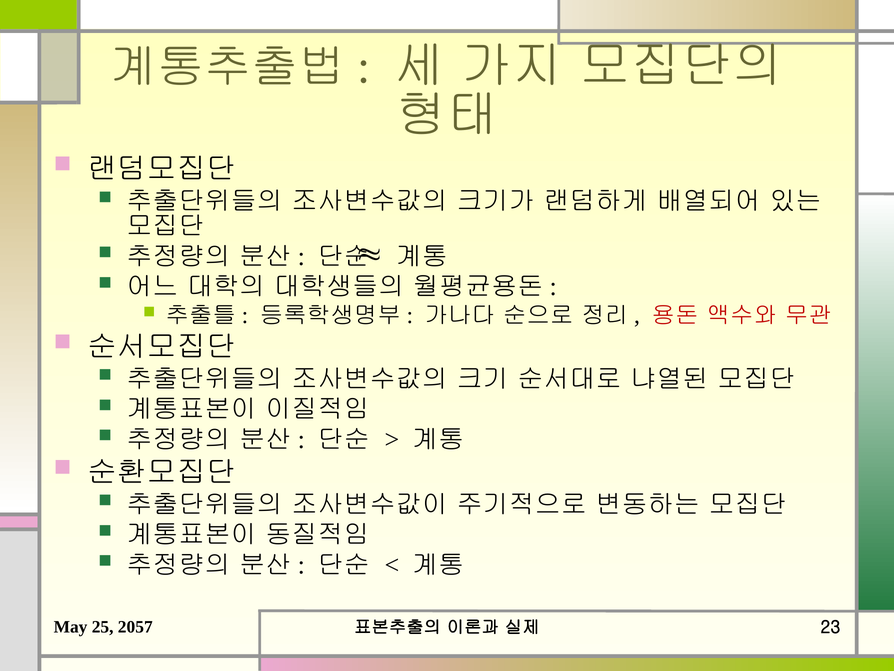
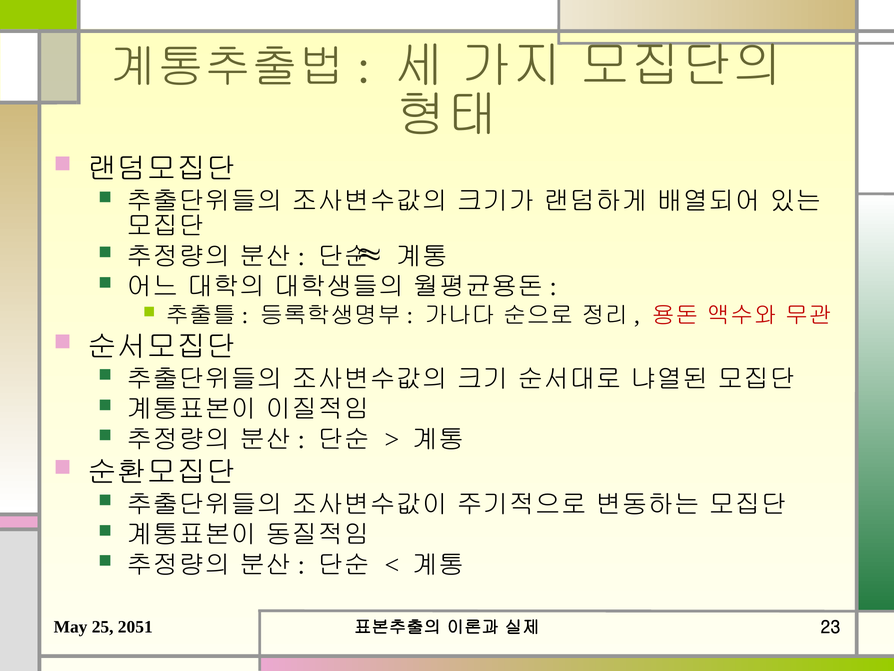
2057: 2057 -> 2051
